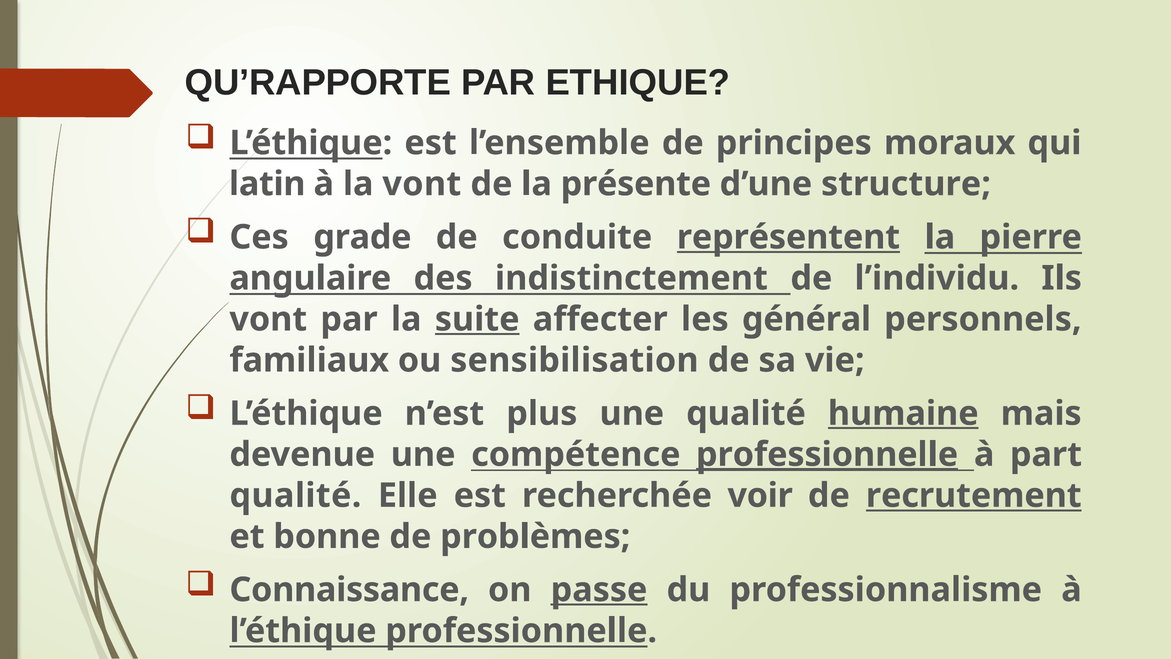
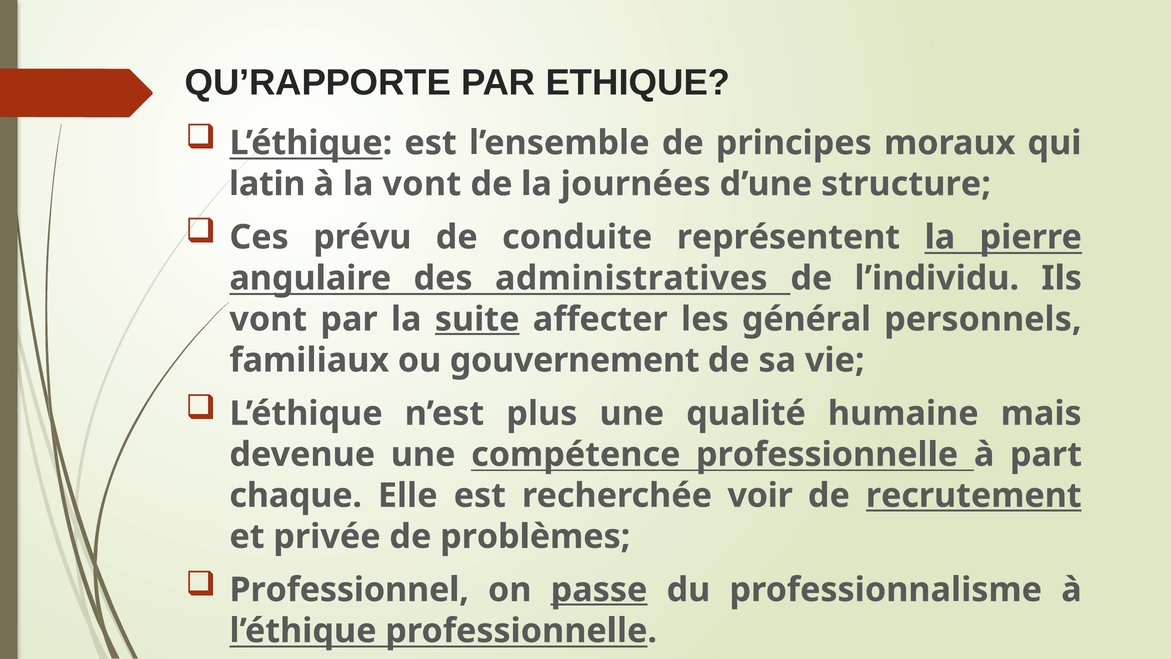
présente: présente -> journées
grade: grade -> prévu
représentent underline: present -> none
indistinctement: indistinctement -> administratives
sensibilisation: sensibilisation -> gouvernement
humaine underline: present -> none
professionnelle at (827, 454) underline: present -> none
qualité at (295, 495): qualité -> chaque
bonne: bonne -> privée
Connaissance: Connaissance -> Professionnel
